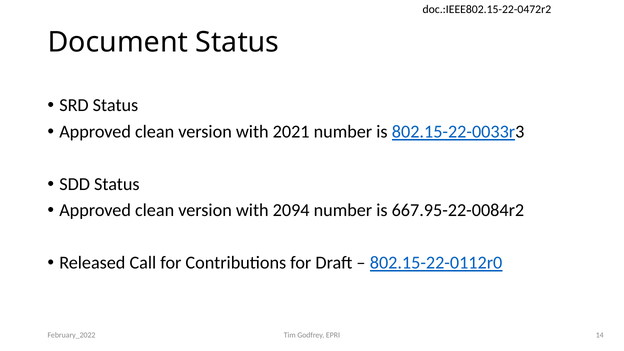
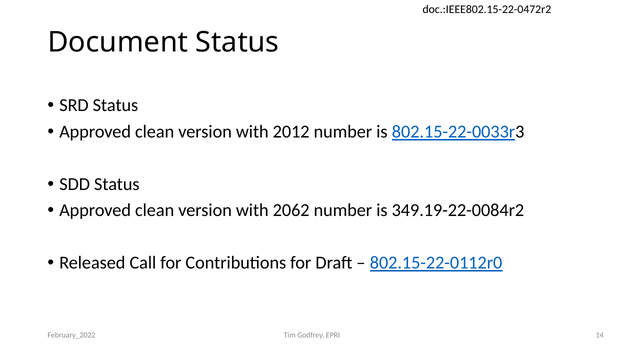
2021: 2021 -> 2012
2094: 2094 -> 2062
667.95-22-0084r2: 667.95-22-0084r2 -> 349.19-22-0084r2
